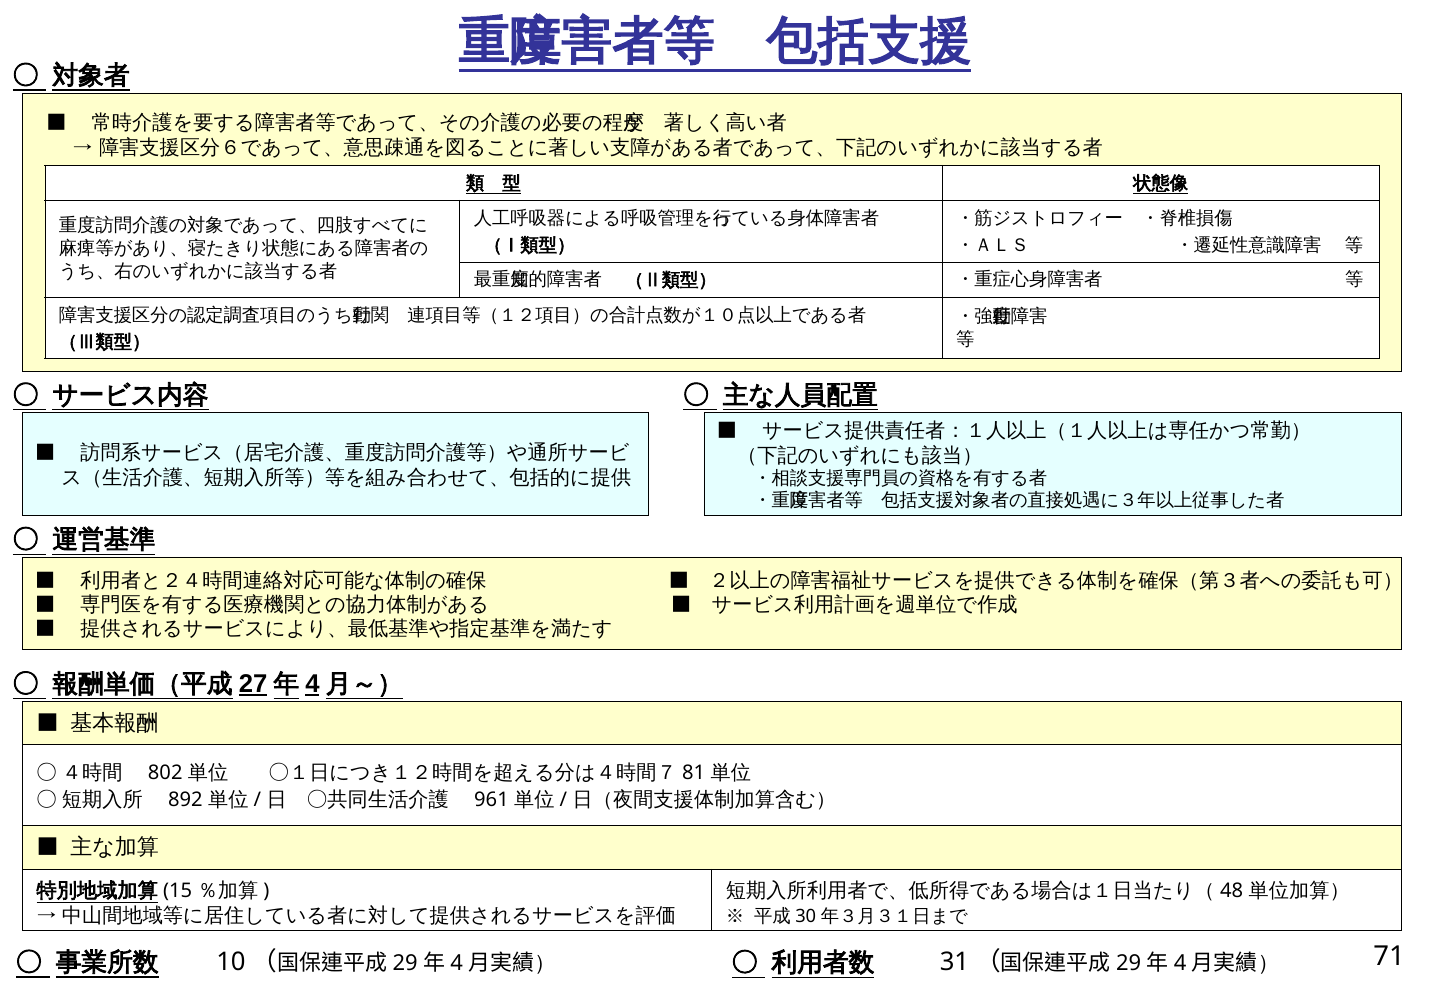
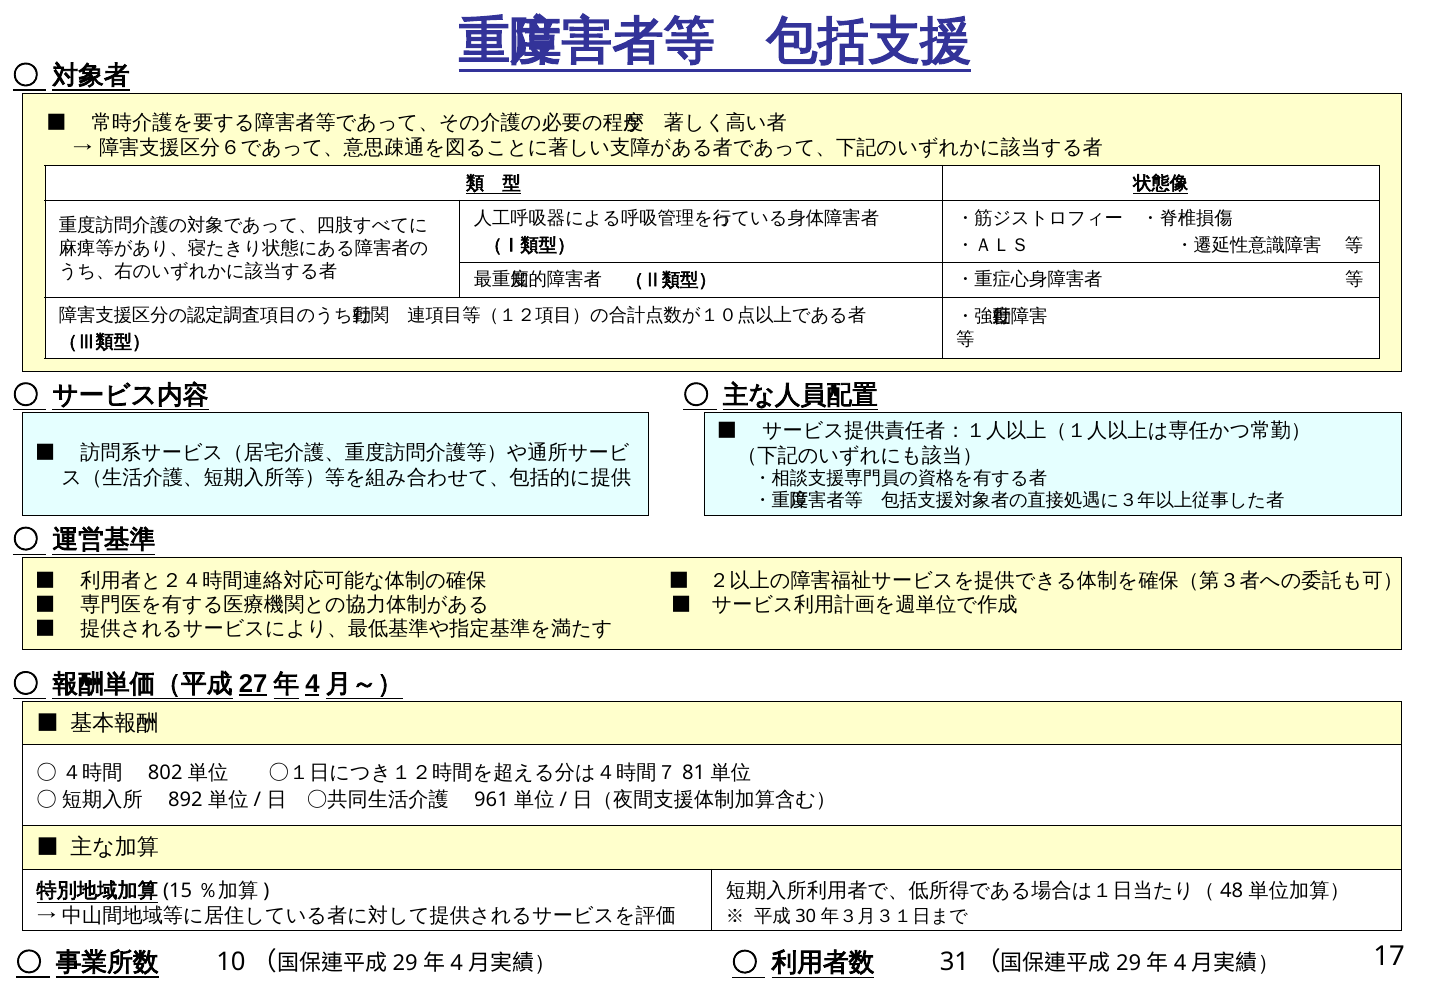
71: 71 -> 17
